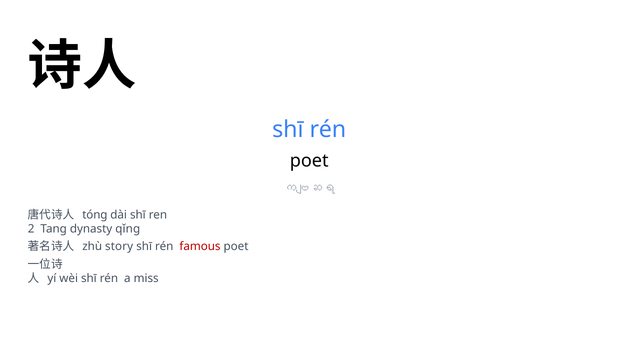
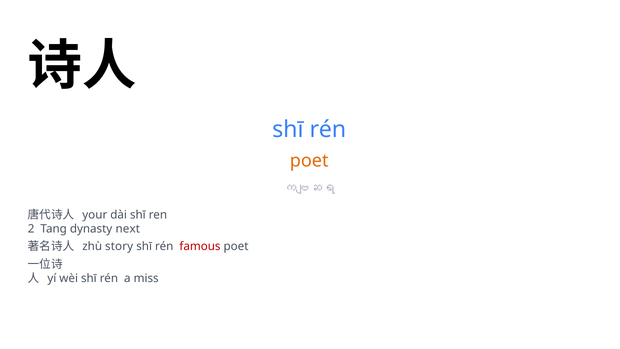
poet at (309, 161) colour: black -> orange
tóng: tóng -> your
qǐng: qǐng -> next
